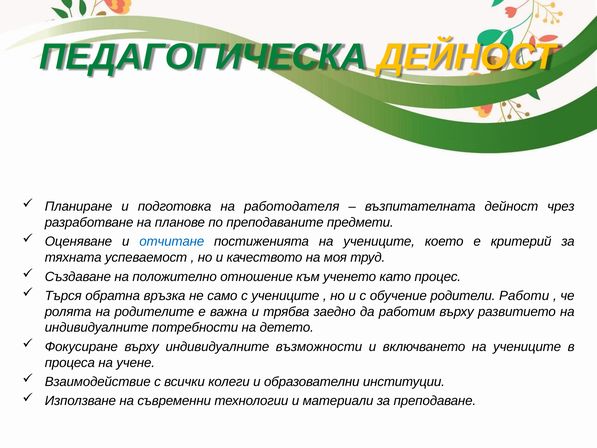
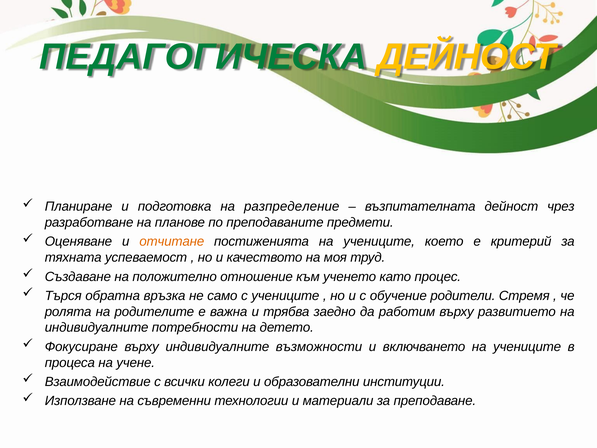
работодателя: работодателя -> разпределение
отчитане colour: blue -> orange
Работи: Работи -> Стремя
